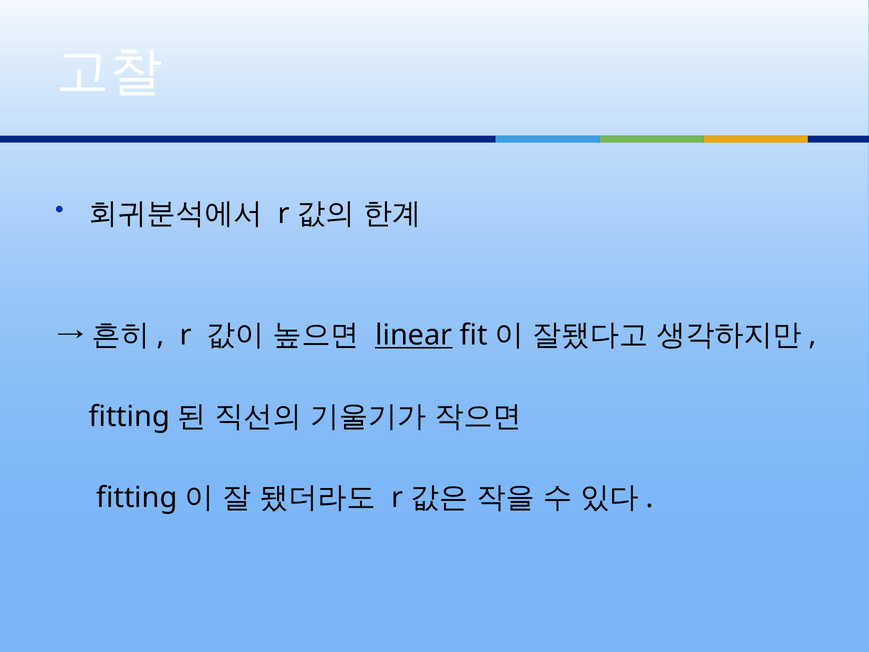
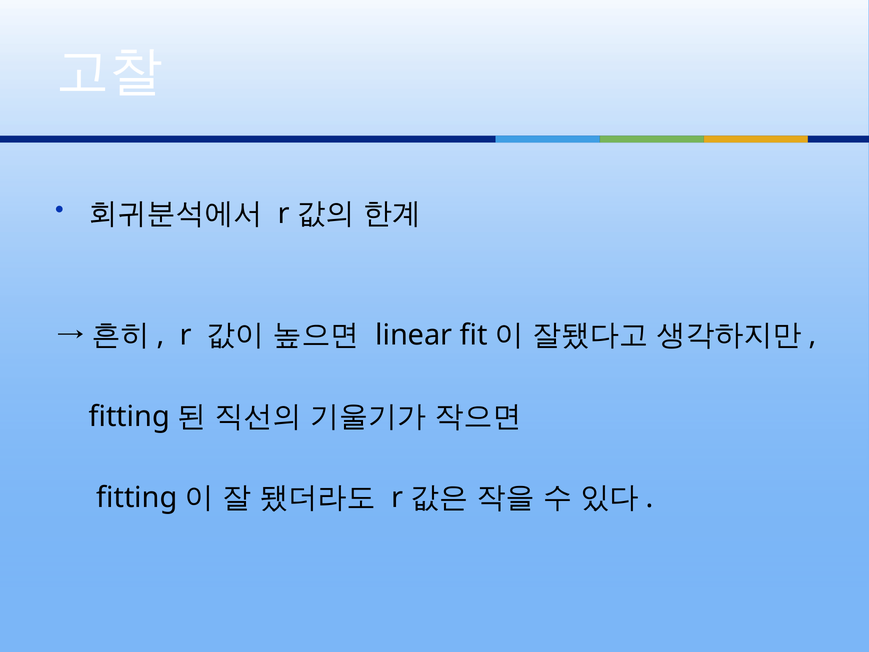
linear underline: present -> none
